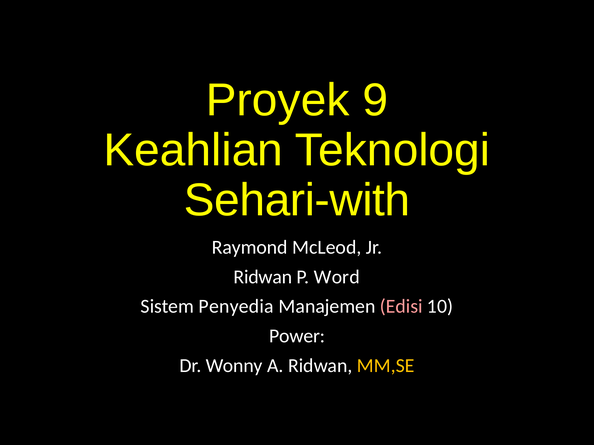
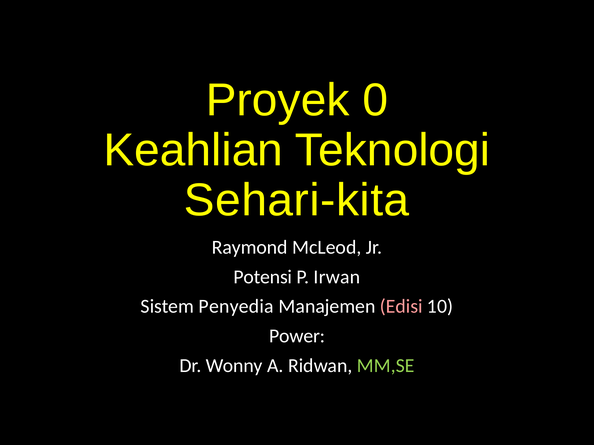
9: 9 -> 0
Sehari-with: Sehari-with -> Sehari-kita
Ridwan at (263, 277): Ridwan -> Potensi
Word: Word -> Irwan
MM,SE colour: yellow -> light green
